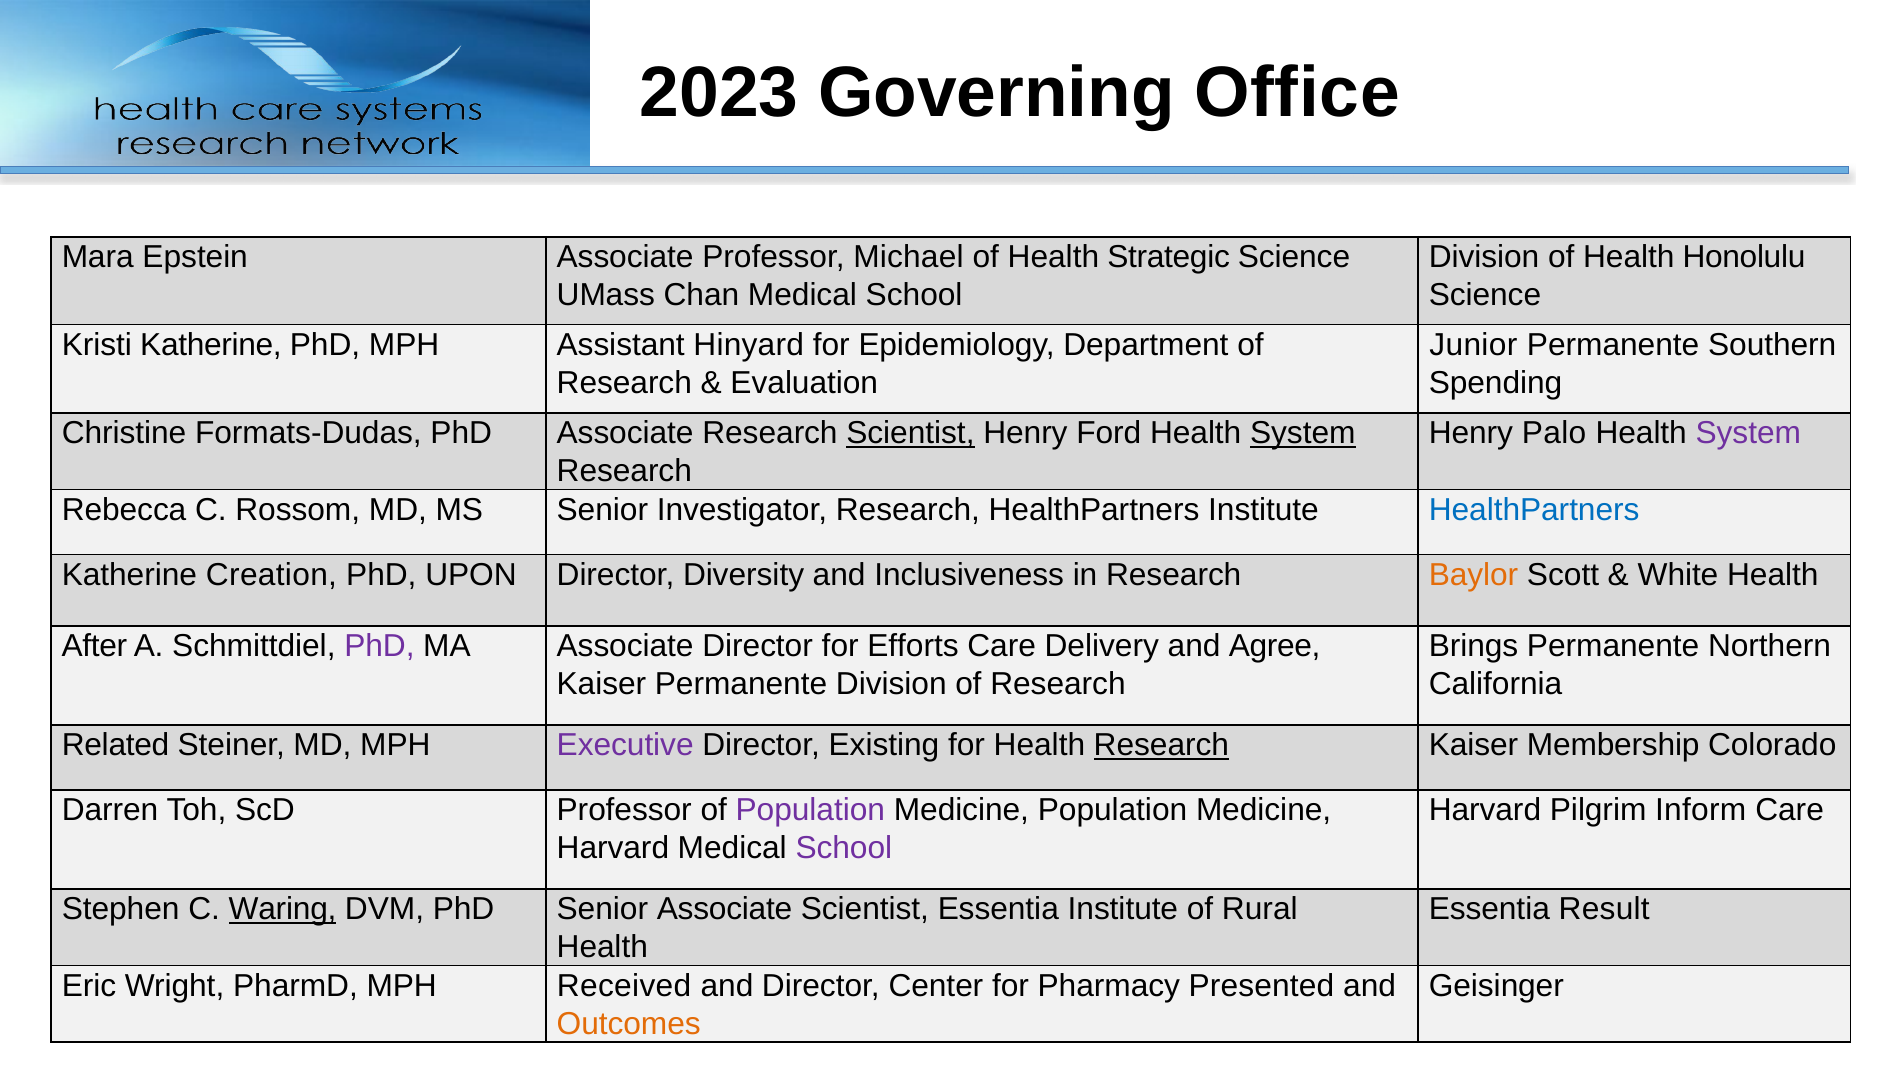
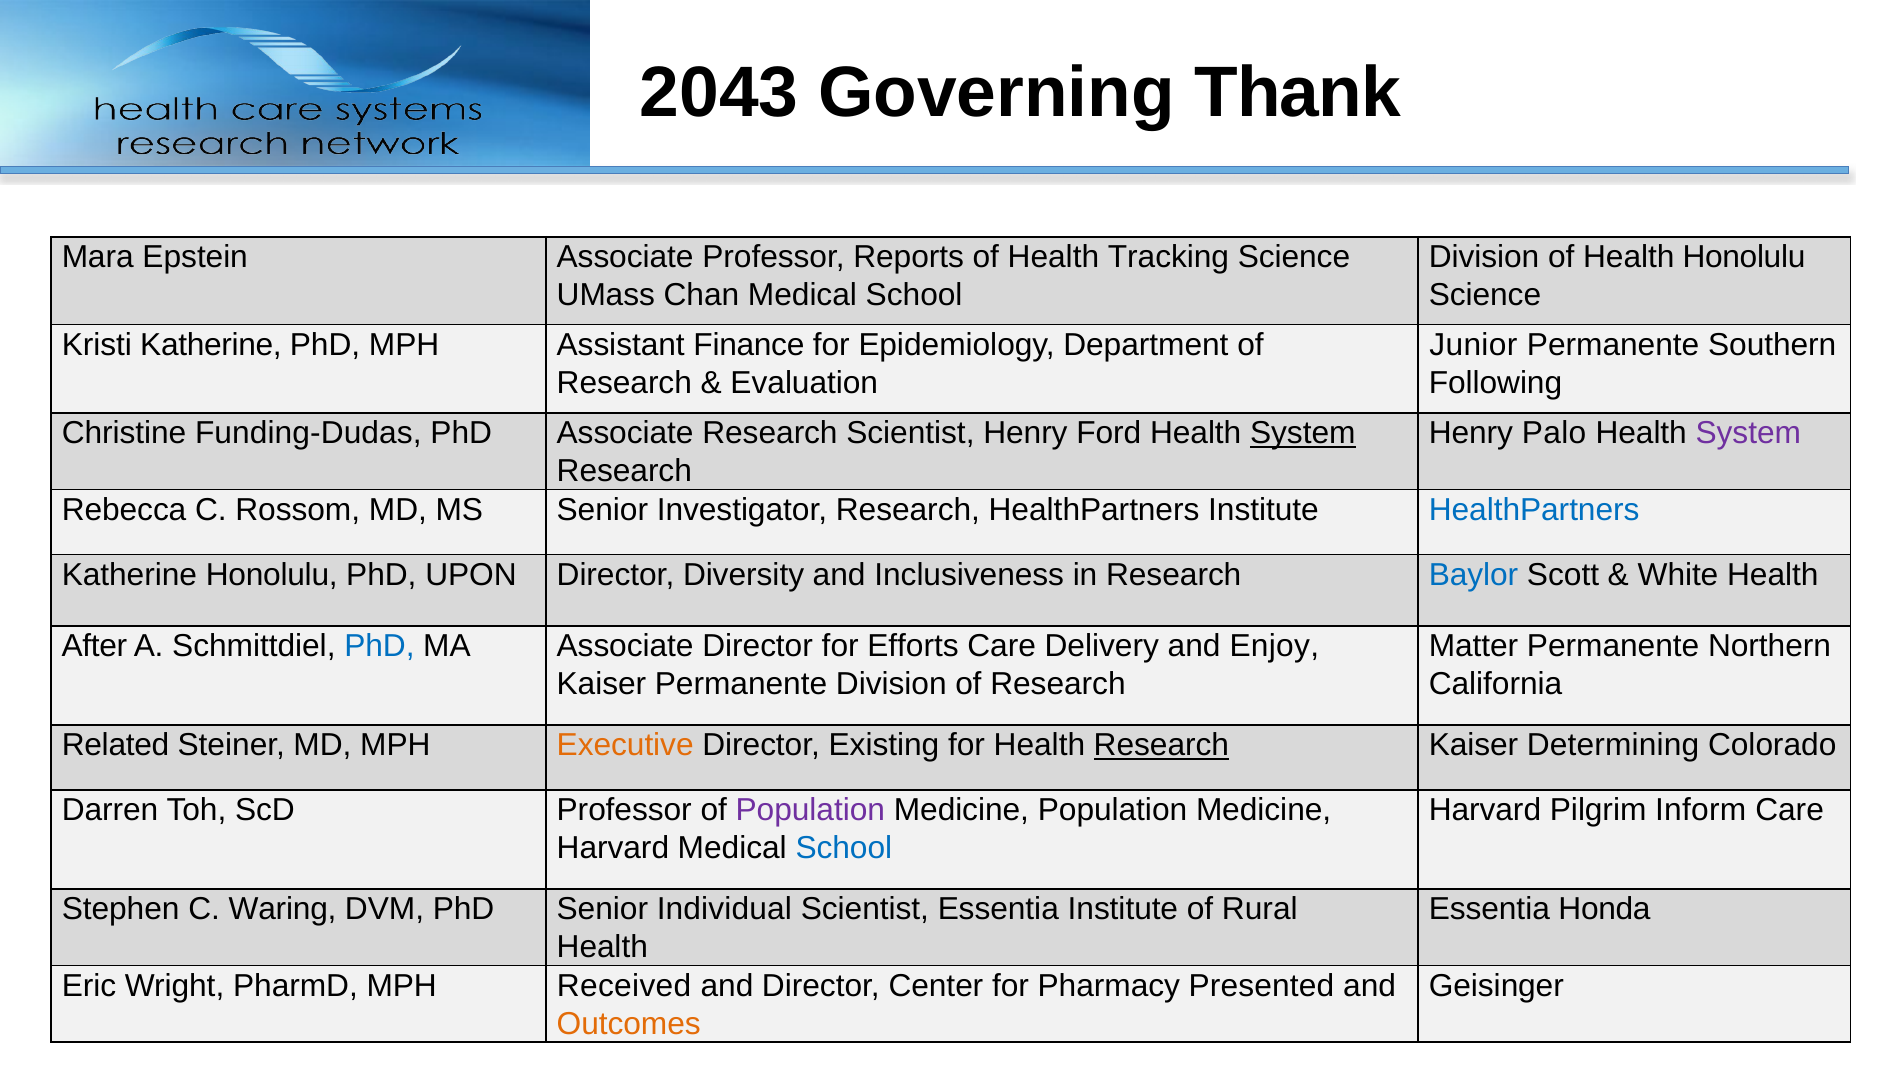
2023: 2023 -> 2043
Office: Office -> Thank
Michael: Michael -> Reports
Strategic: Strategic -> Tracking
Hinyard: Hinyard -> Finance
Spending: Spending -> Following
Formats-Dudas: Formats-Dudas -> Funding-Dudas
Scientist at (910, 433) underline: present -> none
Katherine Creation: Creation -> Honolulu
Baylor colour: orange -> blue
PhD at (379, 646) colour: purple -> blue
Agree: Agree -> Enjoy
Brings: Brings -> Matter
Executive colour: purple -> orange
Membership: Membership -> Determining
School at (844, 848) colour: purple -> blue
Waring underline: present -> none
Senior Associate: Associate -> Individual
Result: Result -> Honda
